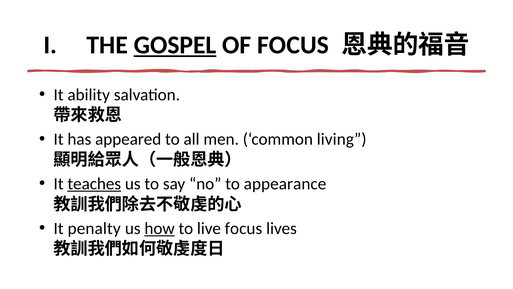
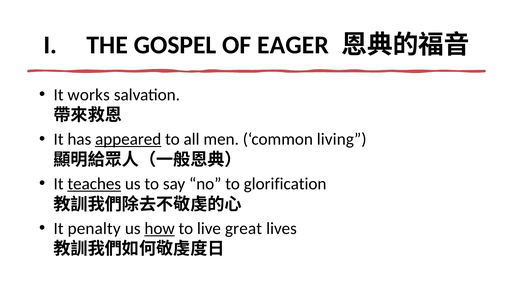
GOSPEL underline: present -> none
OF FOCUS: FOCUS -> EAGER
ability: ability -> works
appeared underline: none -> present
appearance: appearance -> glorification
live focus: focus -> great
